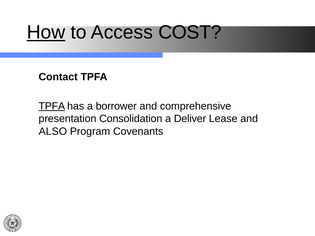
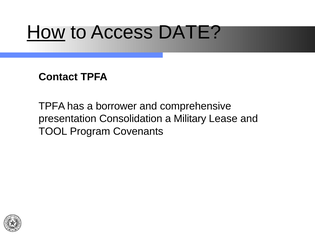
COST: COST -> DATE
TPFA at (52, 106) underline: present -> none
Deliver: Deliver -> Military
ALSO: ALSO -> TOOL
